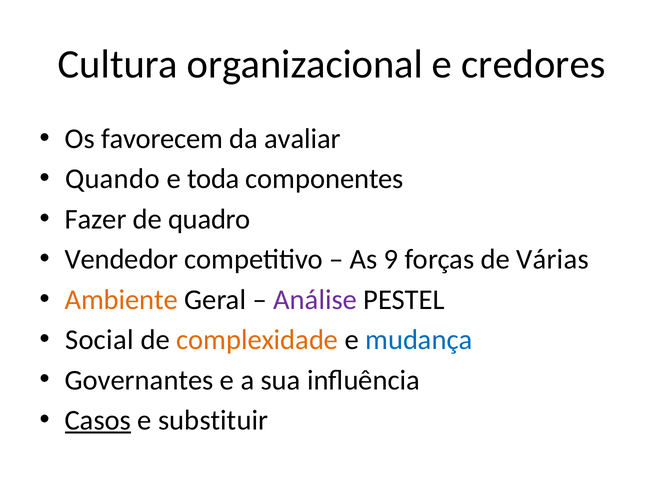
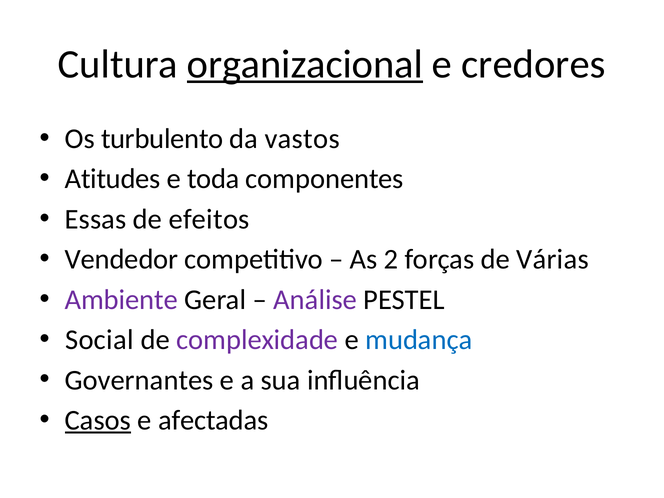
organizacional underline: none -> present
favorecem: favorecem -> turbulento
avaliar: avaliar -> vastos
Quando: Quando -> Atitudes
Fazer: Fazer -> Essas
quadro: quadro -> efeitos
9: 9 -> 2
Ambiente colour: orange -> purple
complexidade colour: orange -> purple
substituir: substituir -> afectadas
